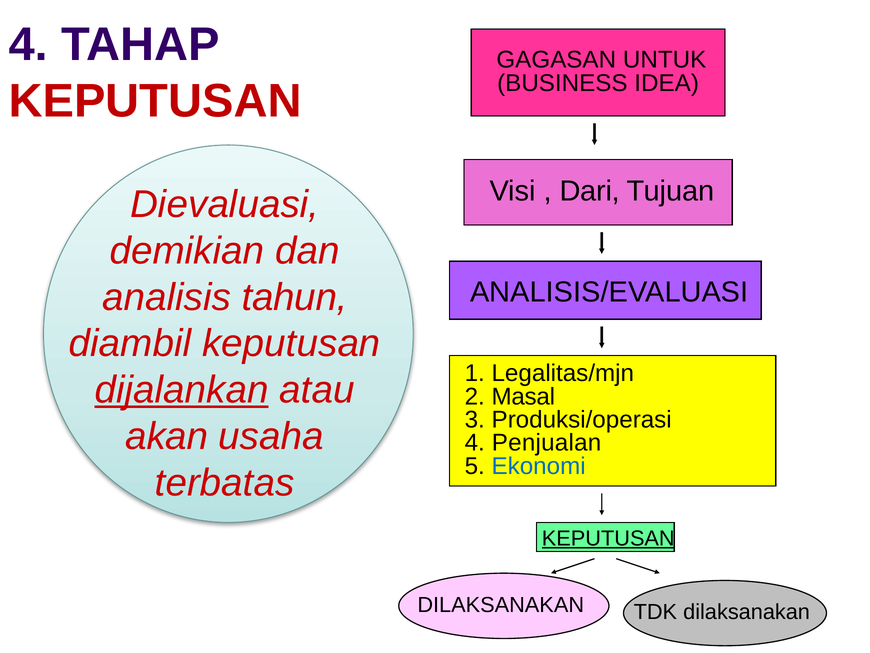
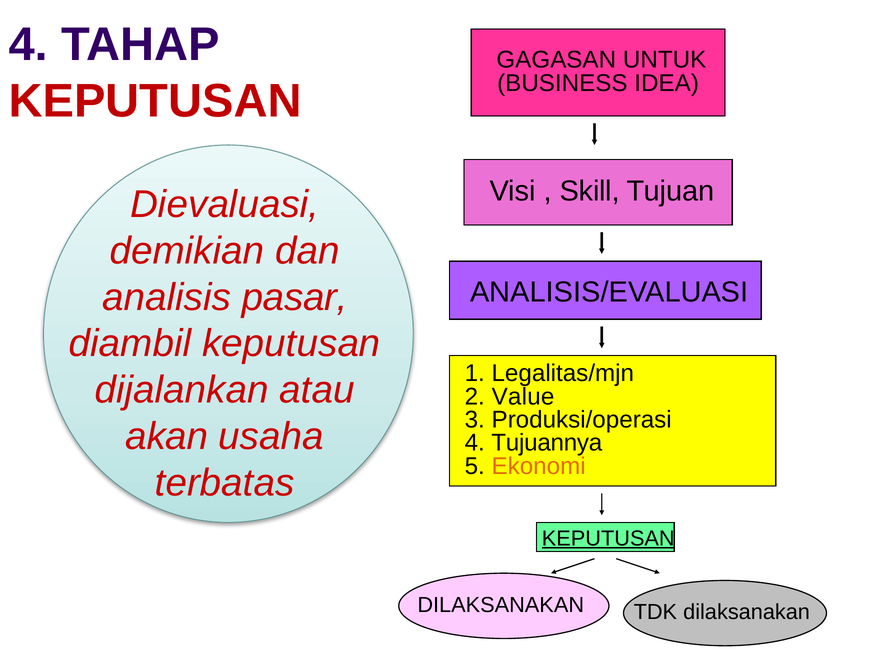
Dari: Dari -> Skill
tahun: tahun -> pasar
dijalankan underline: present -> none
Masal: Masal -> Value
Penjualan: Penjualan -> Tujuannya
Ekonomi colour: blue -> orange
